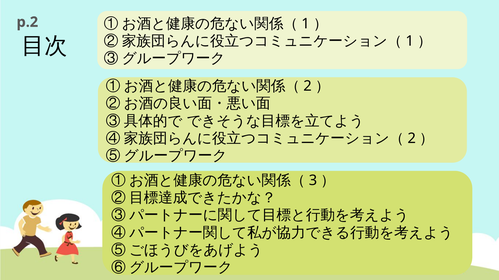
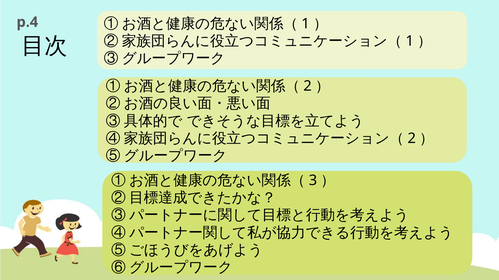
p.2: p.2 -> p.4
